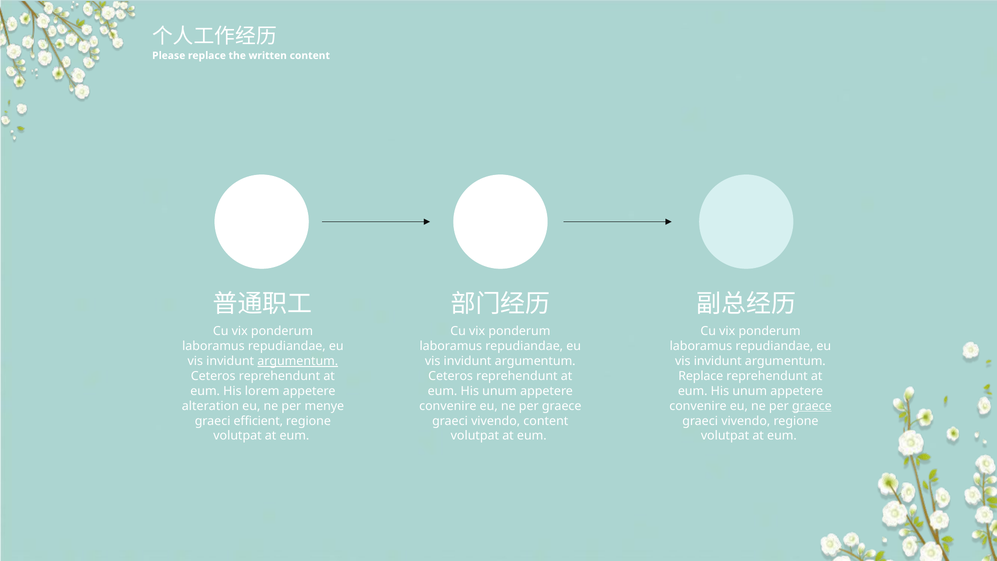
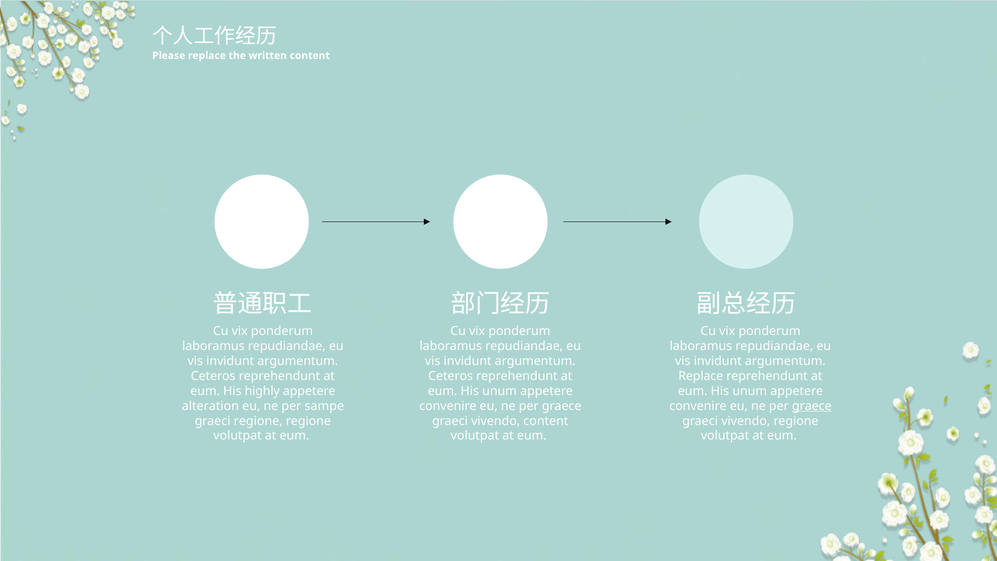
argumentum at (298, 361) underline: present -> none
lorem: lorem -> highly
menye: menye -> sampe
graeci efficient: efficient -> regione
